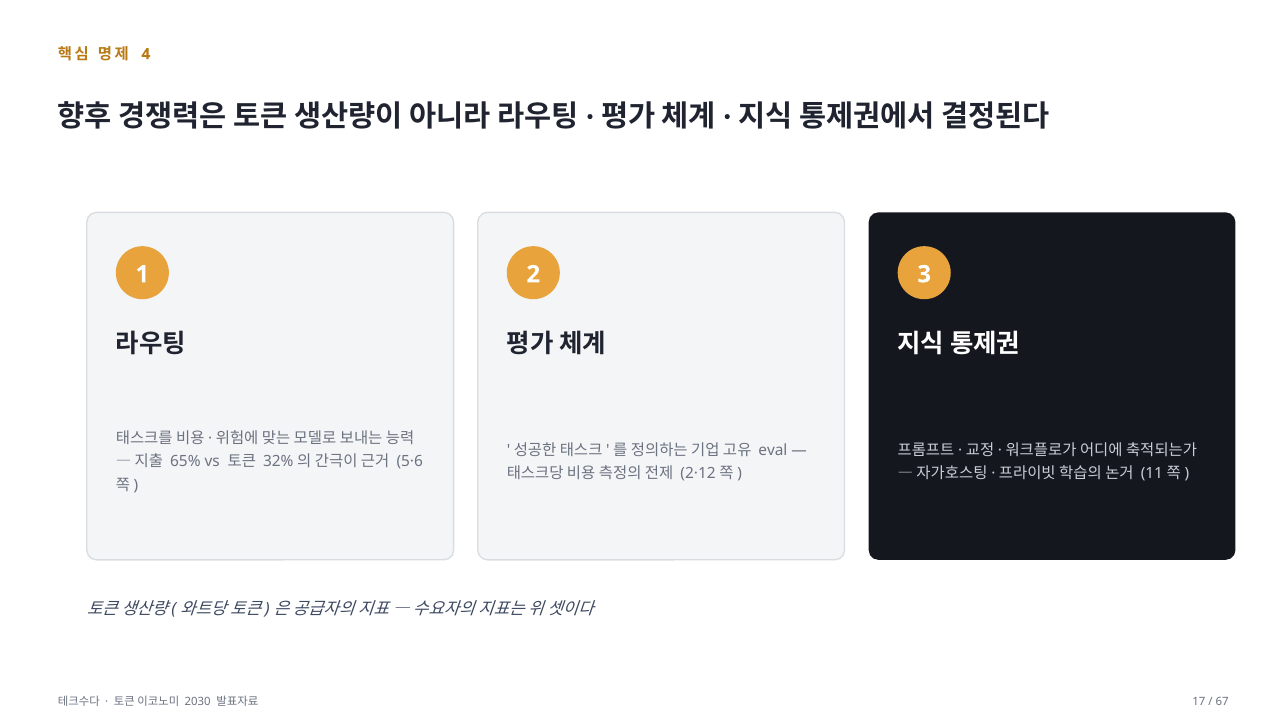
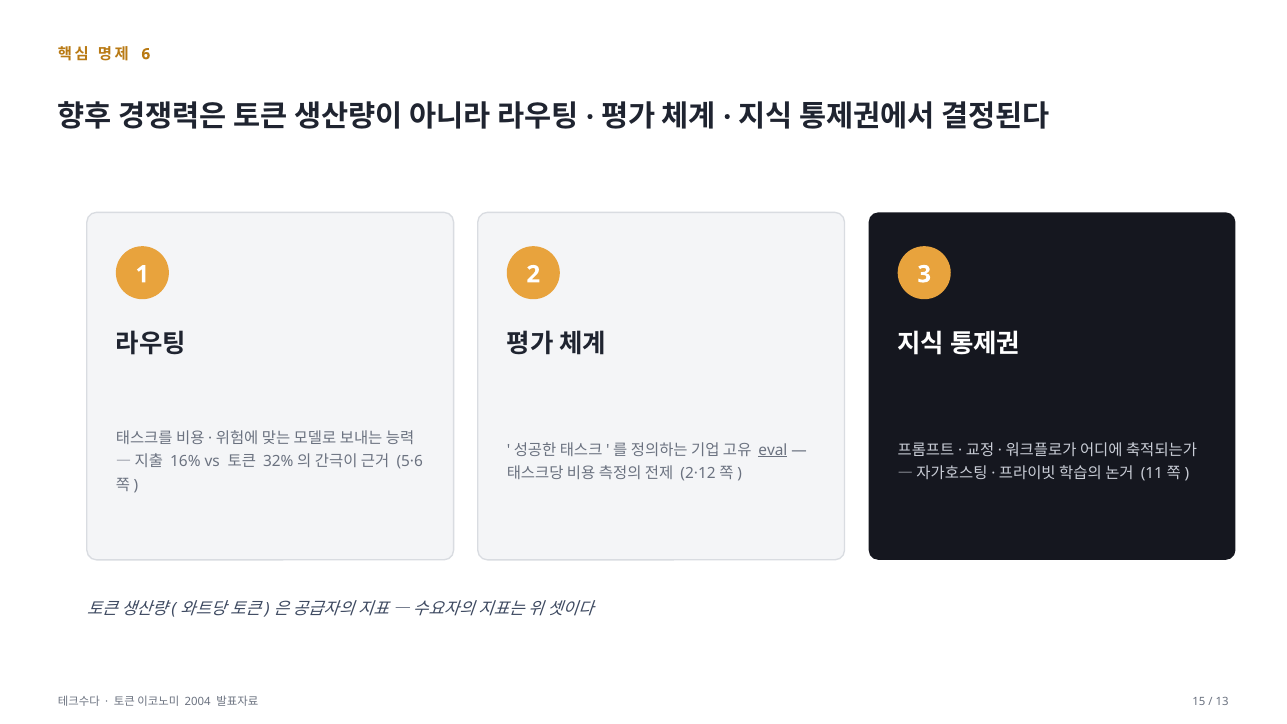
4: 4 -> 6
eval underline: none -> present
65%: 65% -> 16%
2030: 2030 -> 2004
17: 17 -> 15
67: 67 -> 13
